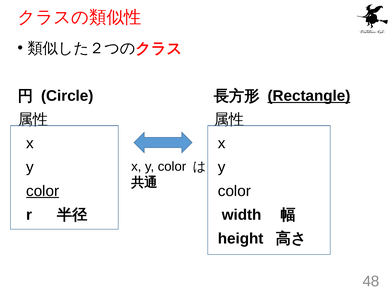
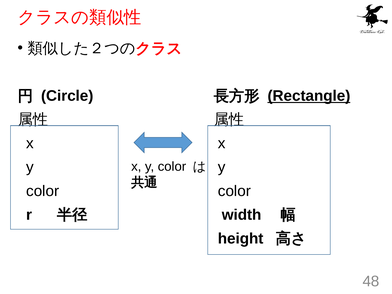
color at (43, 191) underline: present -> none
